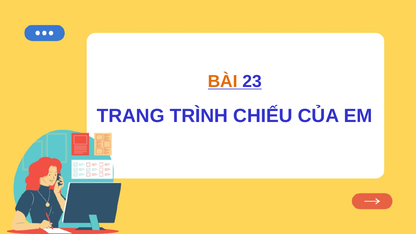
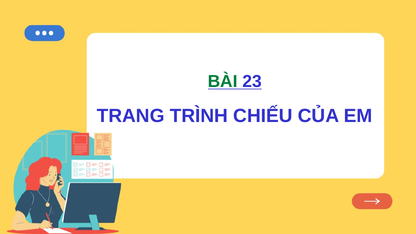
BÀI colour: orange -> green
